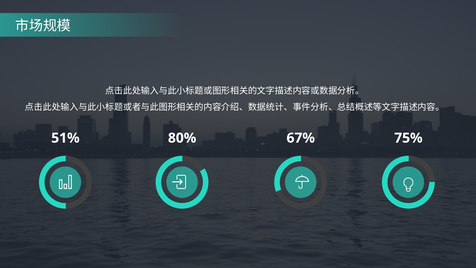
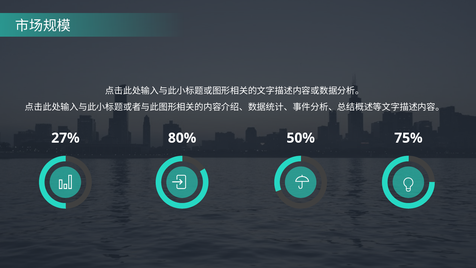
51%: 51% -> 27%
67%: 67% -> 50%
